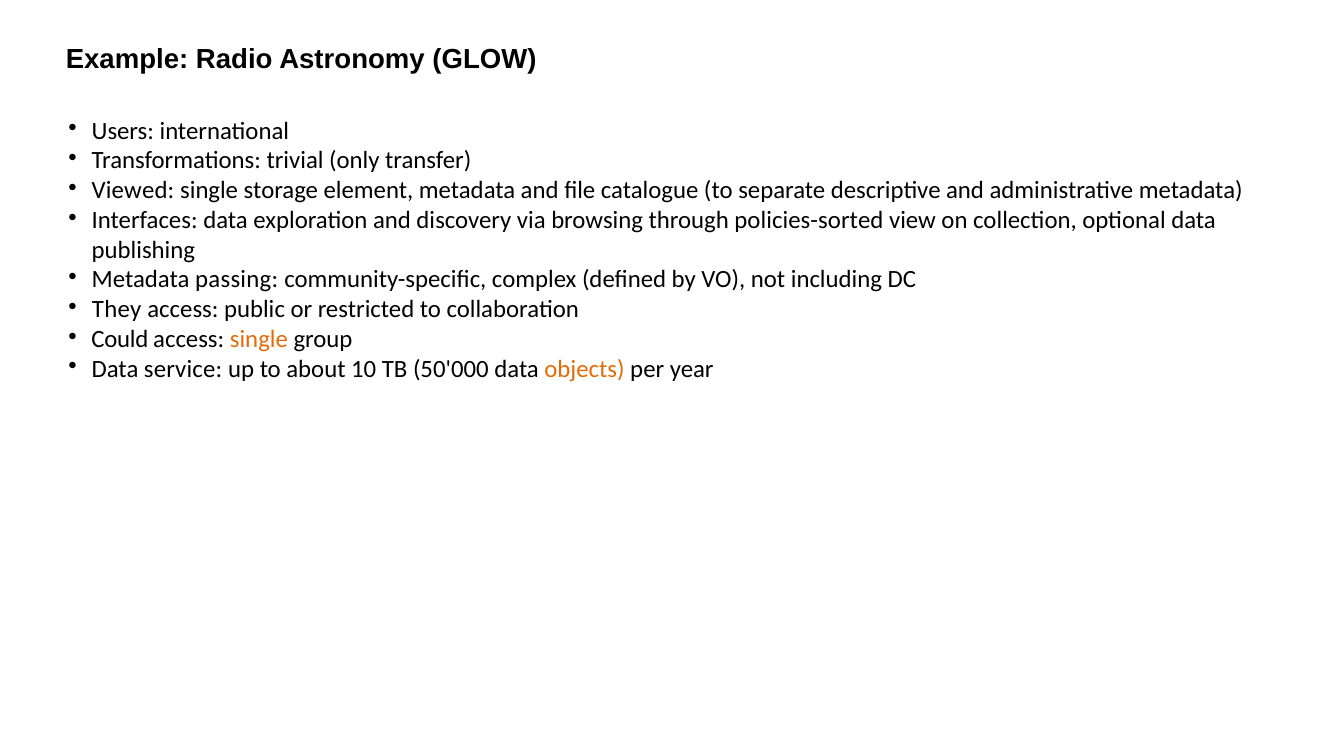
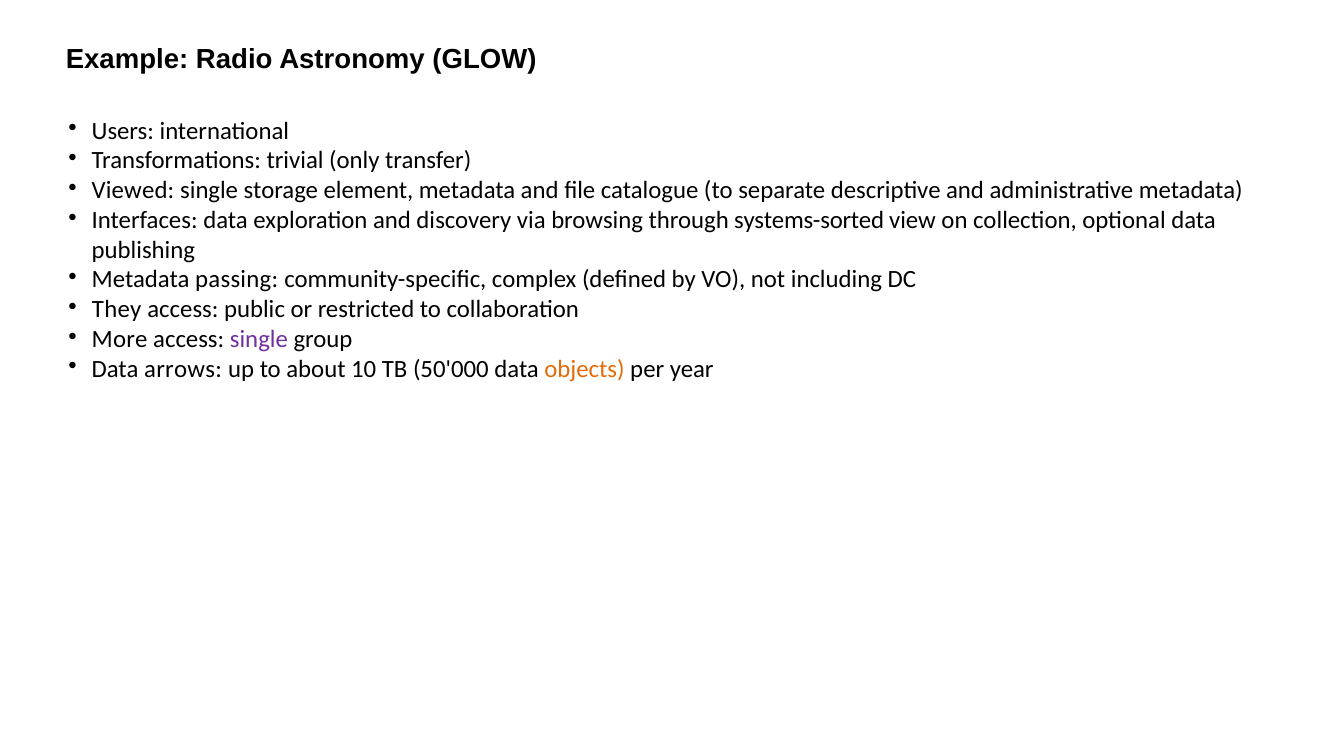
policies-sorted: policies-sorted -> systems-sorted
Could: Could -> More
single at (259, 339) colour: orange -> purple
service: service -> arrows
